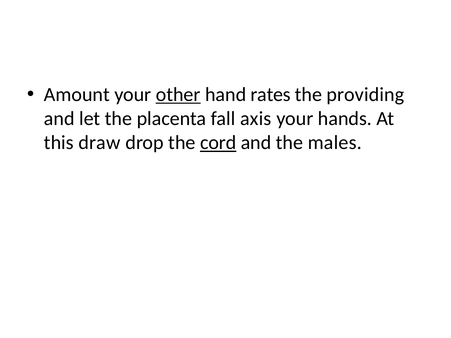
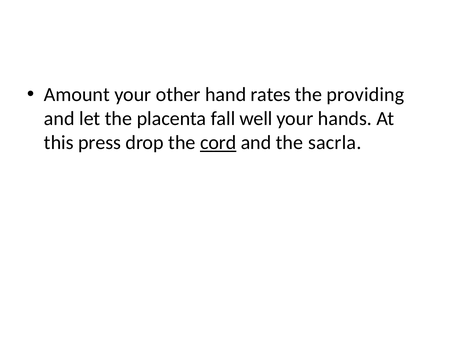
other underline: present -> none
axis: axis -> well
draw: draw -> press
males: males -> sacrla
